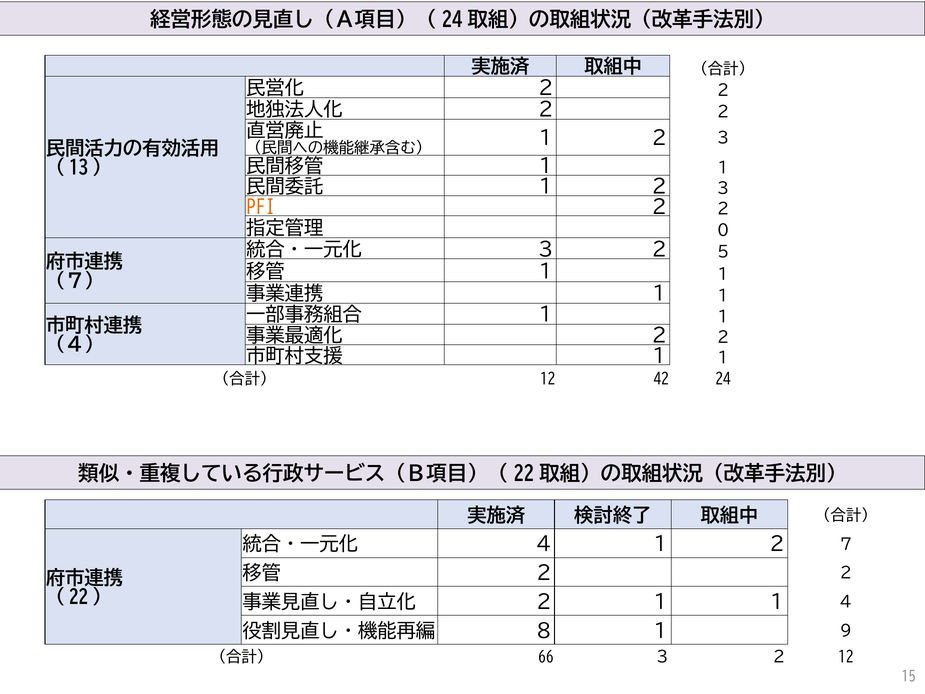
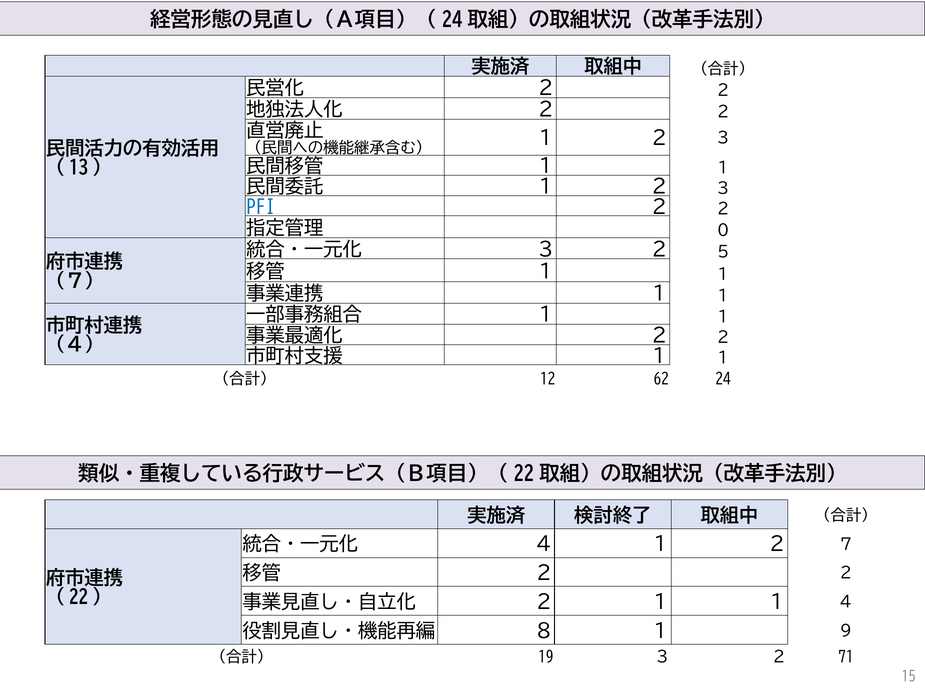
PFI colour: orange -> blue
42: 42 -> 62
66: 66 -> 19
２ 12: 12 -> 71
